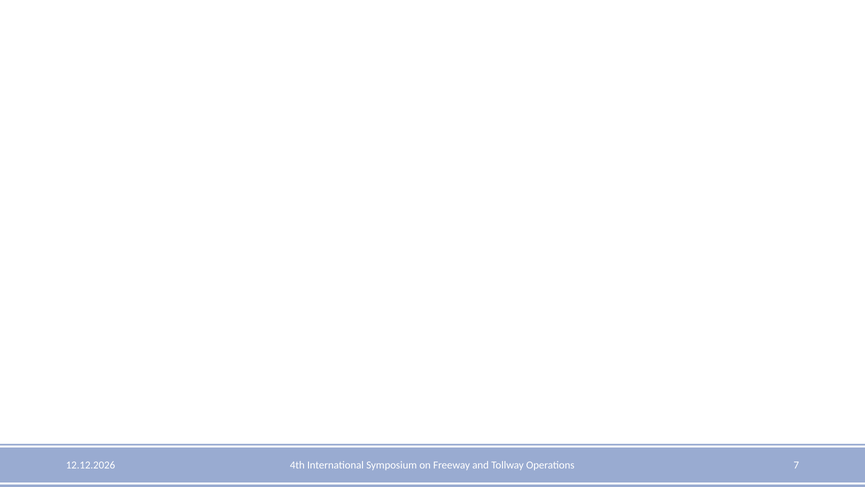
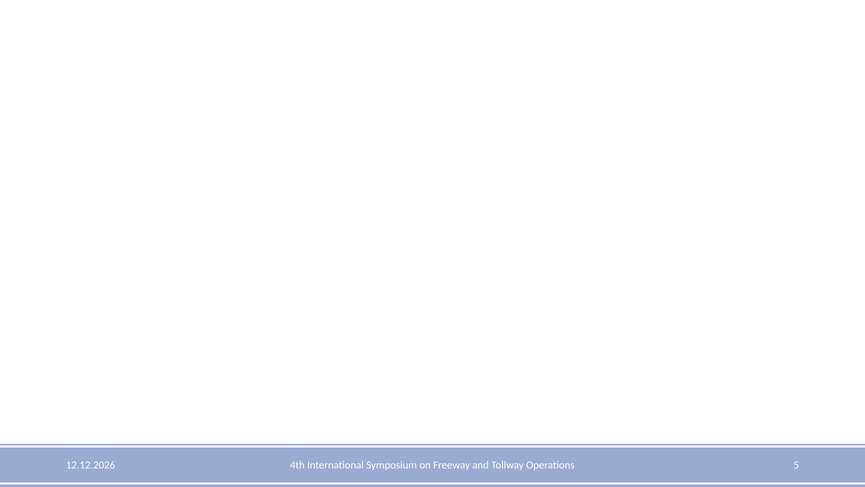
7: 7 -> 5
